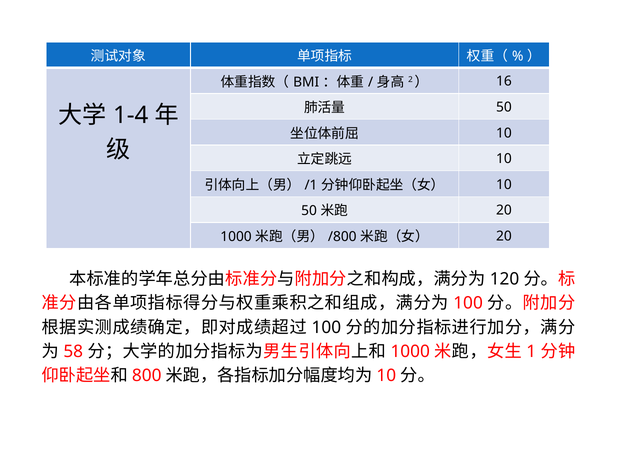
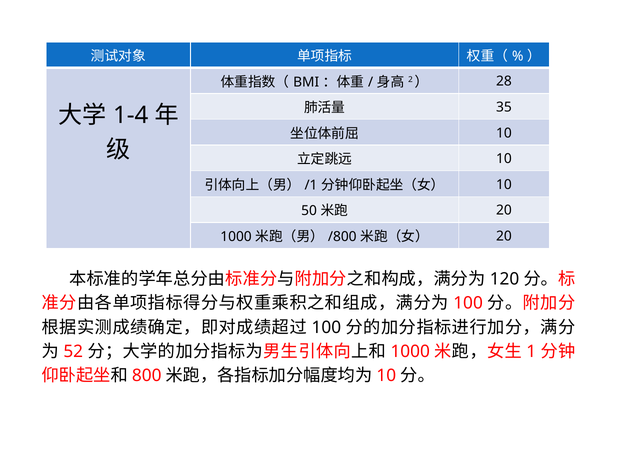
16: 16 -> 28
50 at (504, 107): 50 -> 35
58: 58 -> 52
